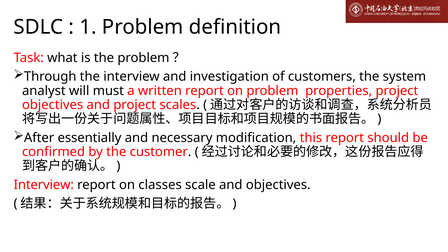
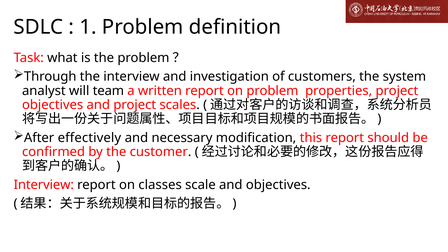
must: must -> team
essentially: essentially -> effectively
